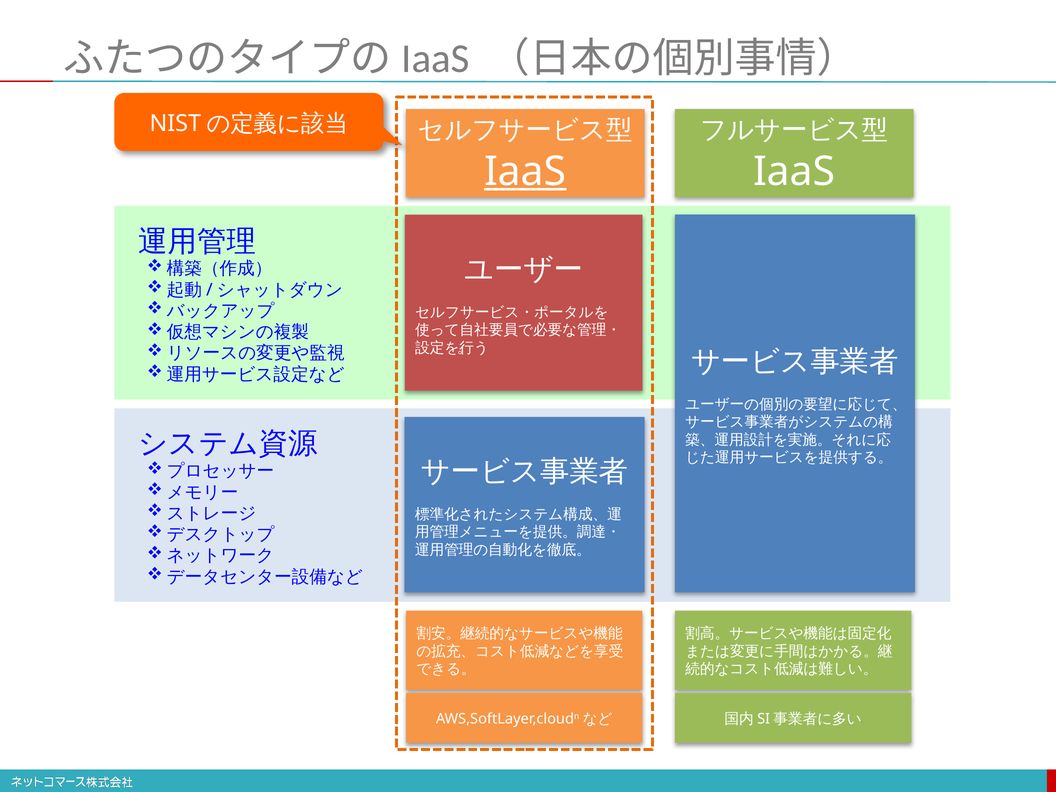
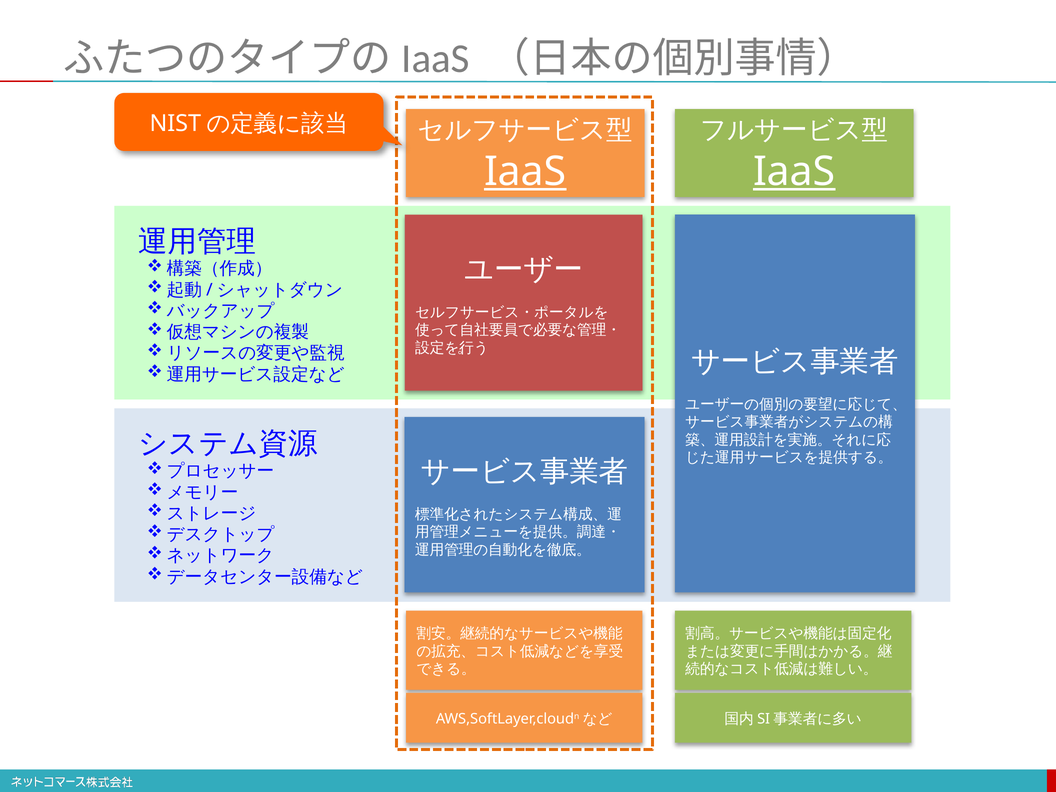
IaaS at (794, 172) underline: none -> present
